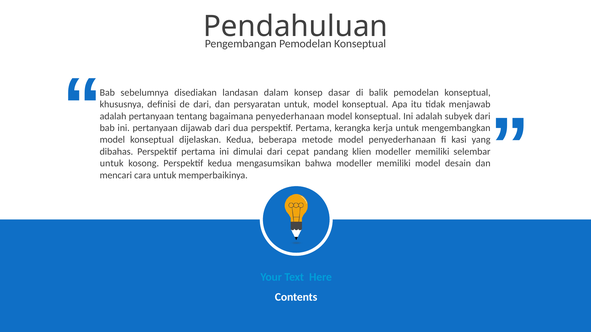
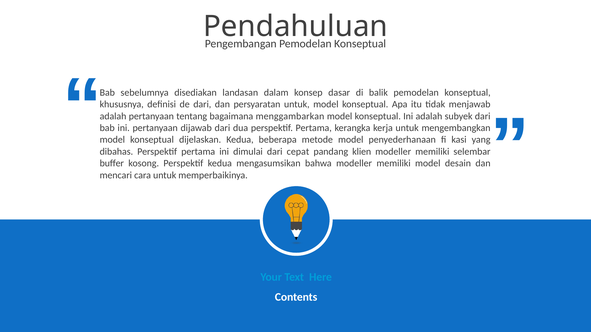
bagaimana penyederhanaan: penyederhanaan -> menggambarkan
untuk at (112, 164): untuk -> buffer
